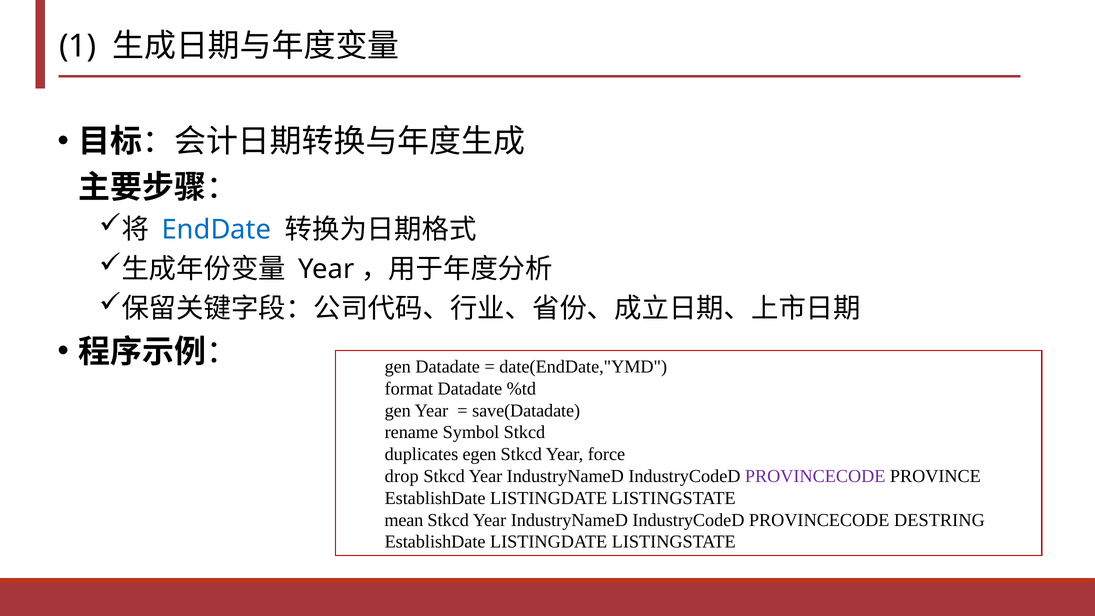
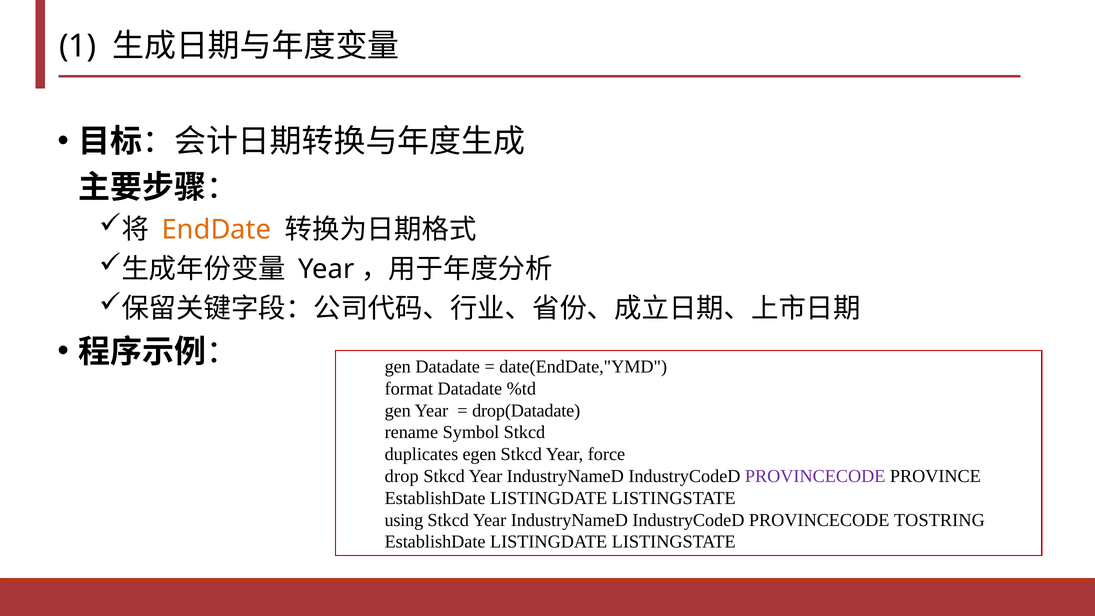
EndDate colour: blue -> orange
save(Datadate: save(Datadate -> drop(Datadate
mean: mean -> using
DESTRING: DESTRING -> TOSTRING
